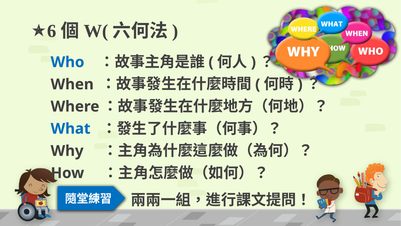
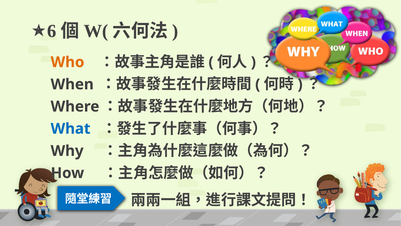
Who colour: blue -> orange
